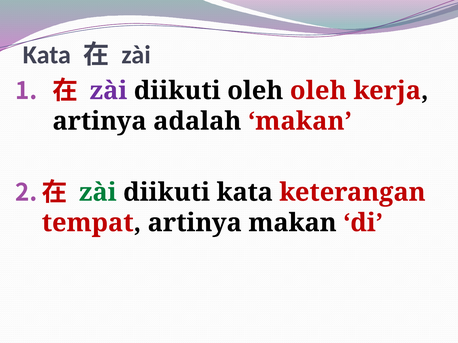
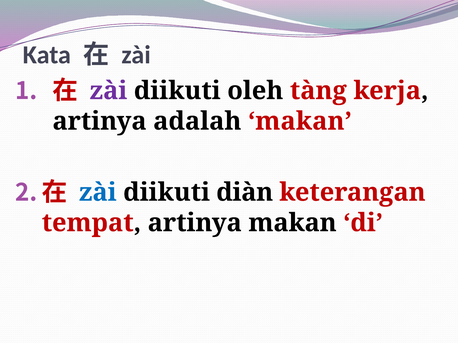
oleh oleh: oleh -> tàng
zài at (98, 193) colour: green -> blue
diikuti kata: kata -> diàn
